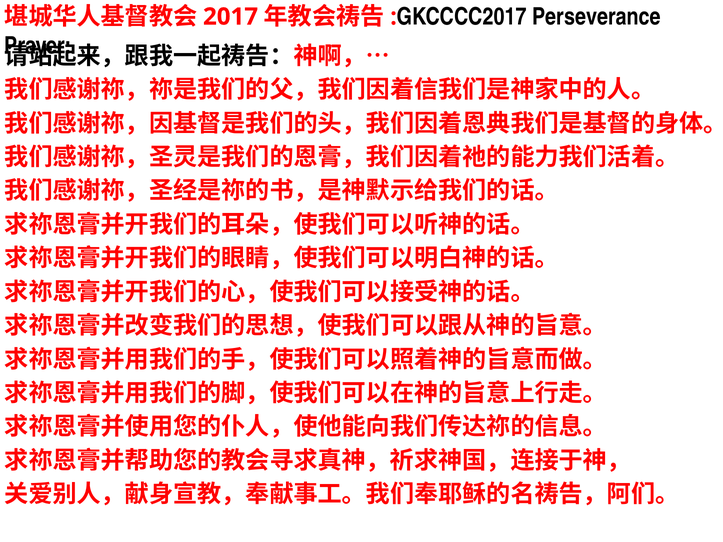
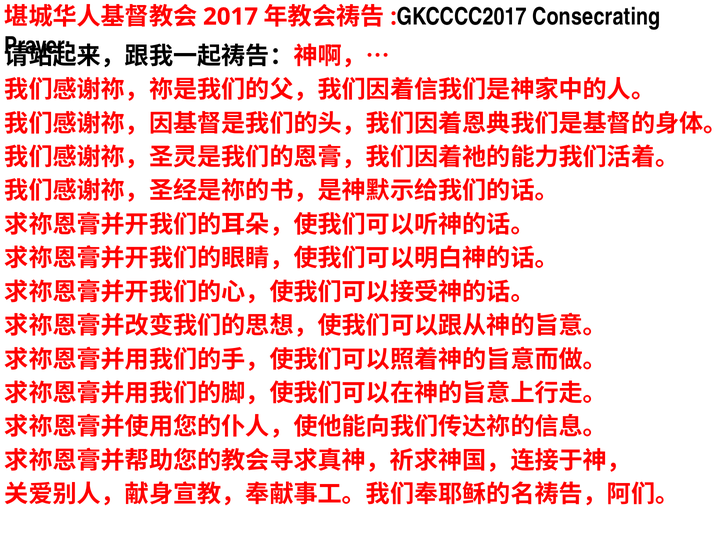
Perseverance: Perseverance -> Consecrating
